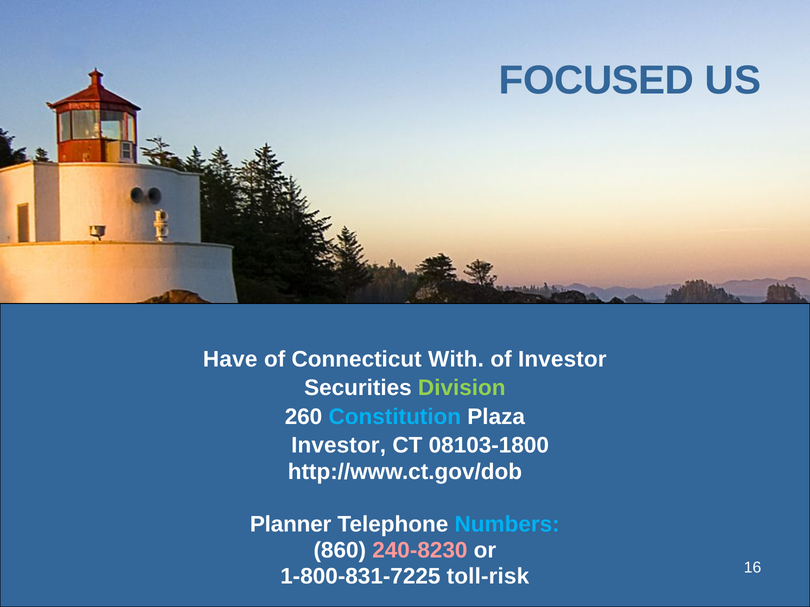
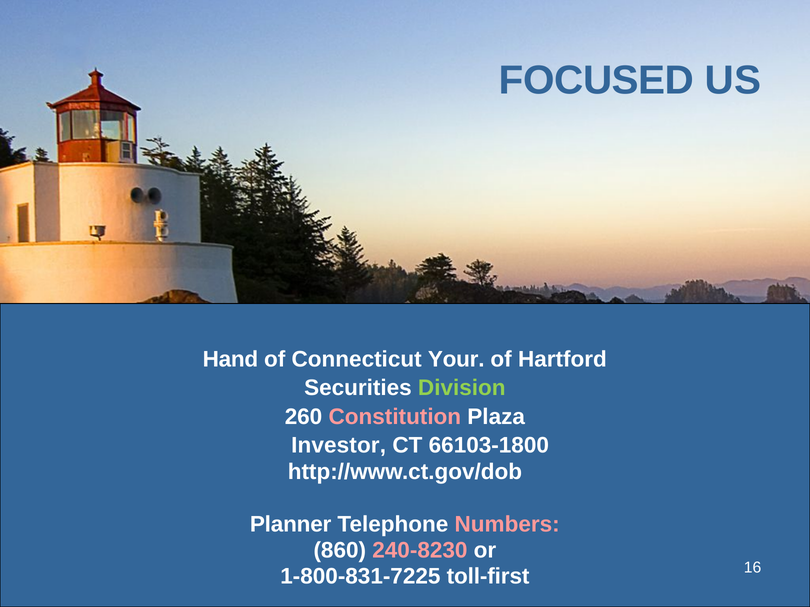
Have: Have -> Hand
With: With -> Your
of Investor: Investor -> Hartford
Constitution colour: light blue -> pink
08103-1800: 08103-1800 -> 66103-1800
Numbers colour: light blue -> pink
toll-risk: toll-risk -> toll-first
